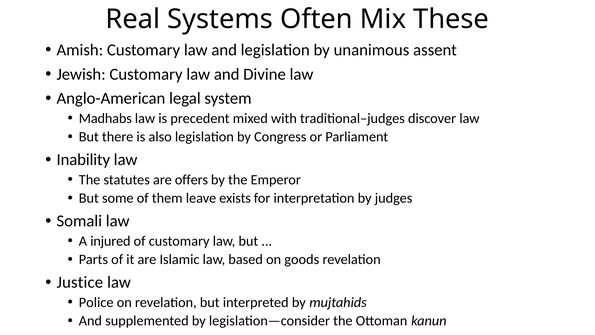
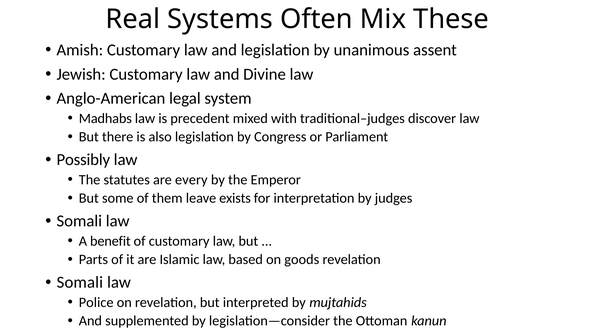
Inability: Inability -> Possibly
offers: offers -> every
injured: injured -> benefit
Justice at (80, 282): Justice -> Somali
